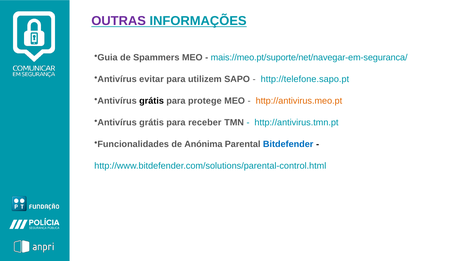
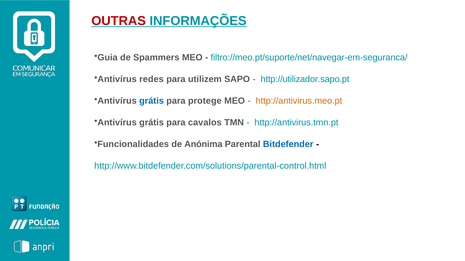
OUTRAS colour: purple -> red
mais://meo.pt/suporte/net/navegar-em-seguranca/: mais://meo.pt/suporte/net/navegar-em-seguranca/ -> filtro://meo.pt/suporte/net/navegar-em-seguranca/
evitar: evitar -> redes
http://telefone.sapo.pt: http://telefone.sapo.pt -> http://utilizador.sapo.pt
grátis at (152, 101) colour: black -> blue
receber: receber -> cavalos
